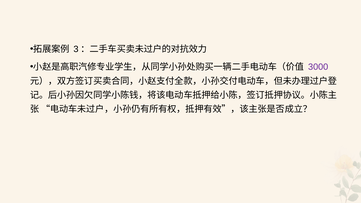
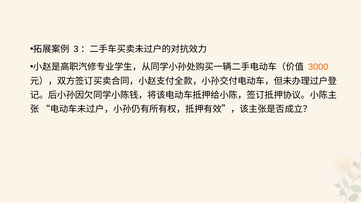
3000 colour: purple -> orange
